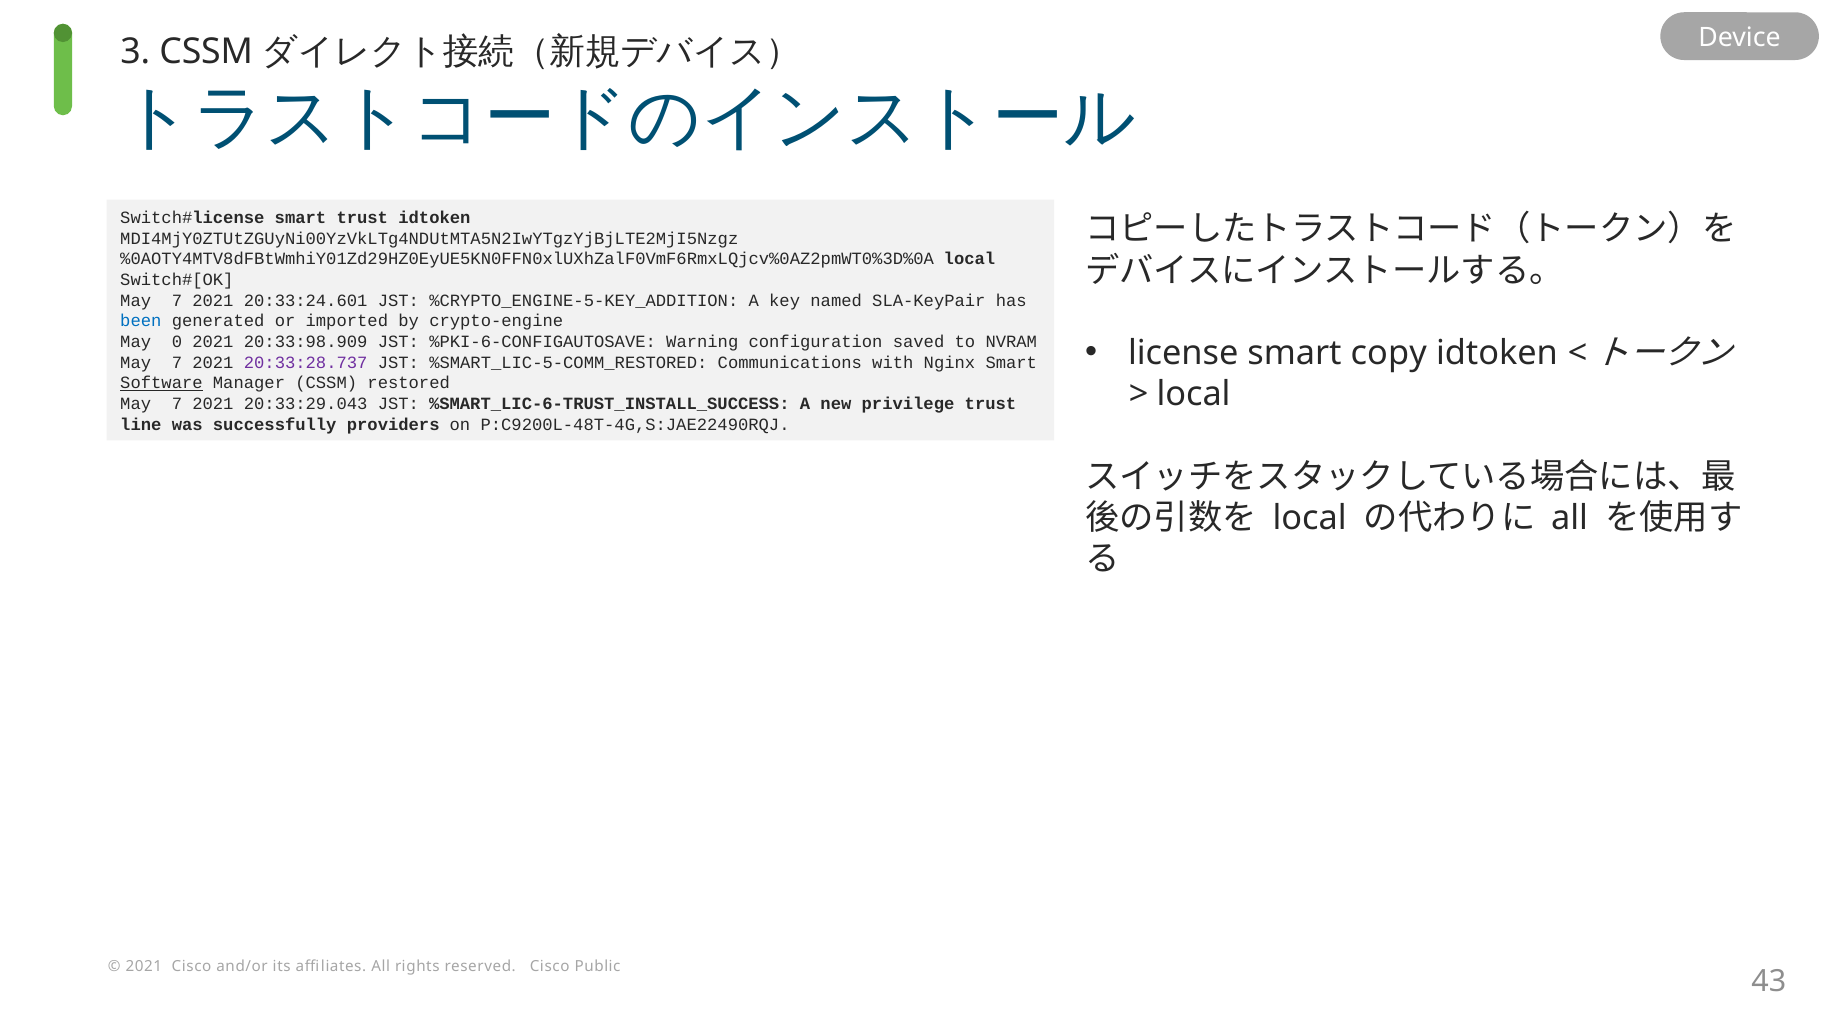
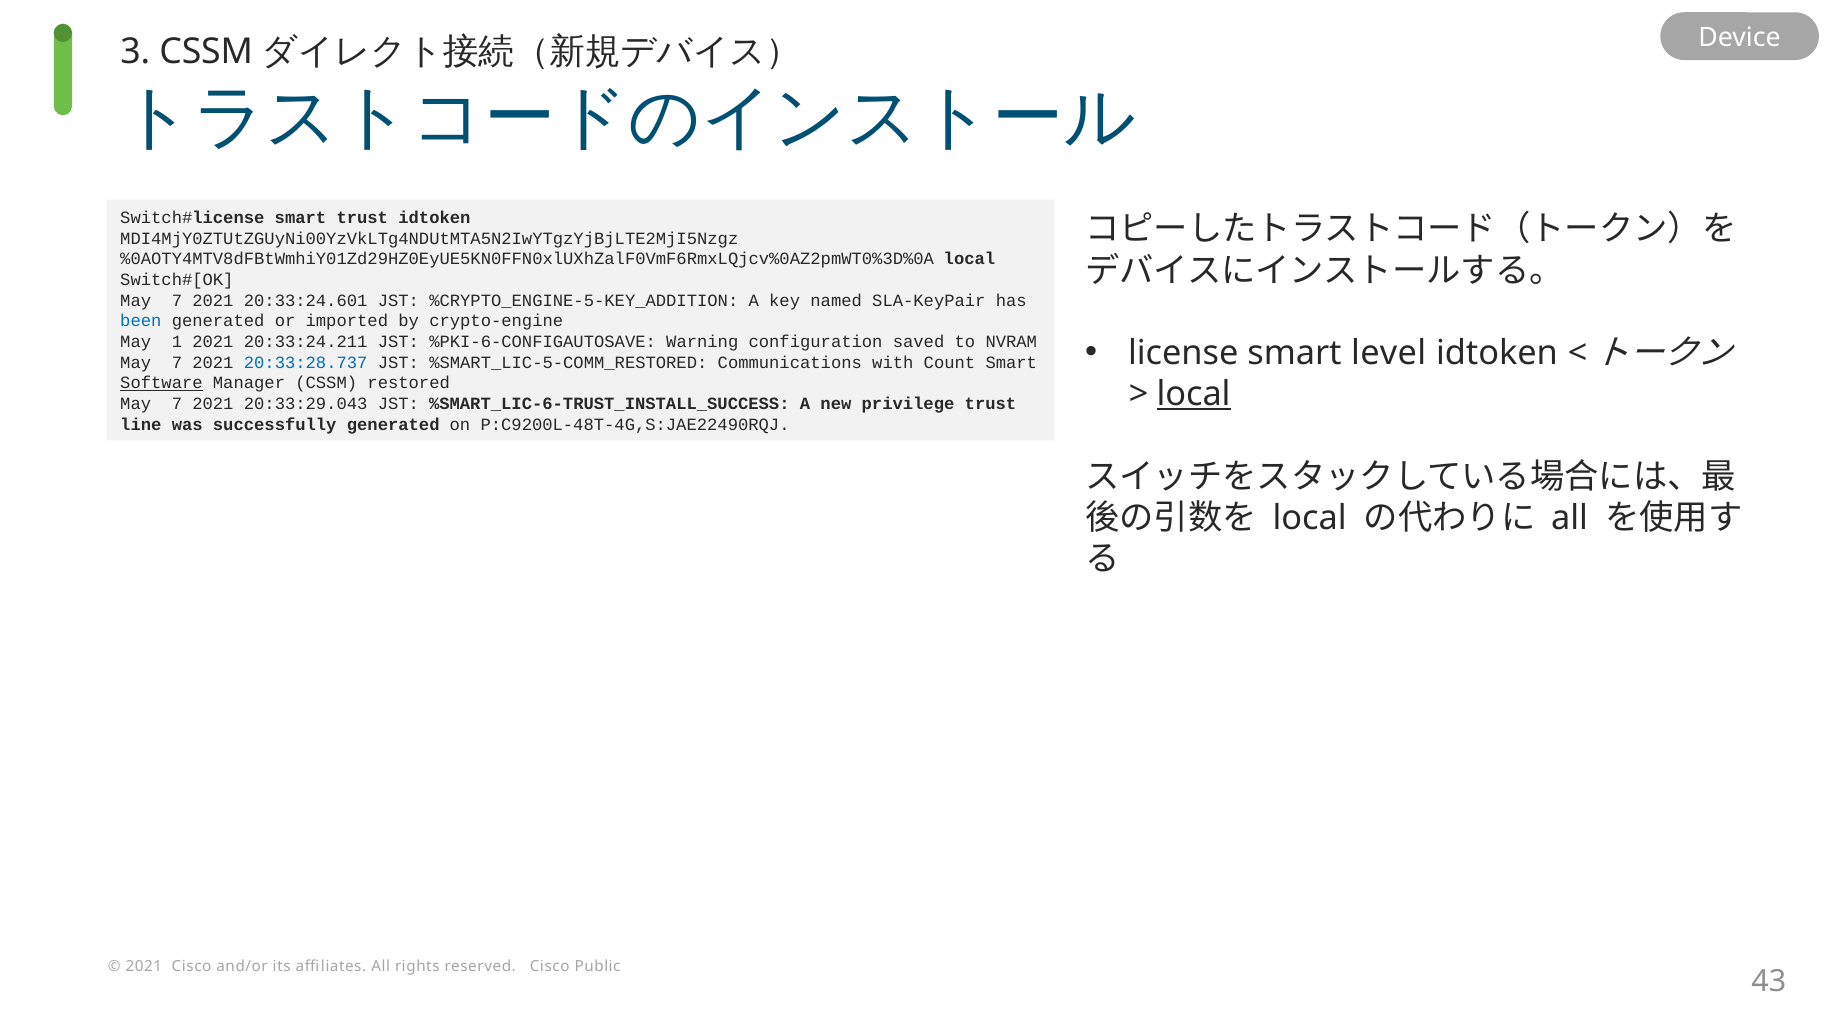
0: 0 -> 1
20:33:98.909: 20:33:98.909 -> 20:33:24.211
copy: copy -> level
20:33:28.737 colour: purple -> blue
Nginx: Nginx -> Count
local at (1194, 394) underline: none -> present
successfully providers: providers -> generated
